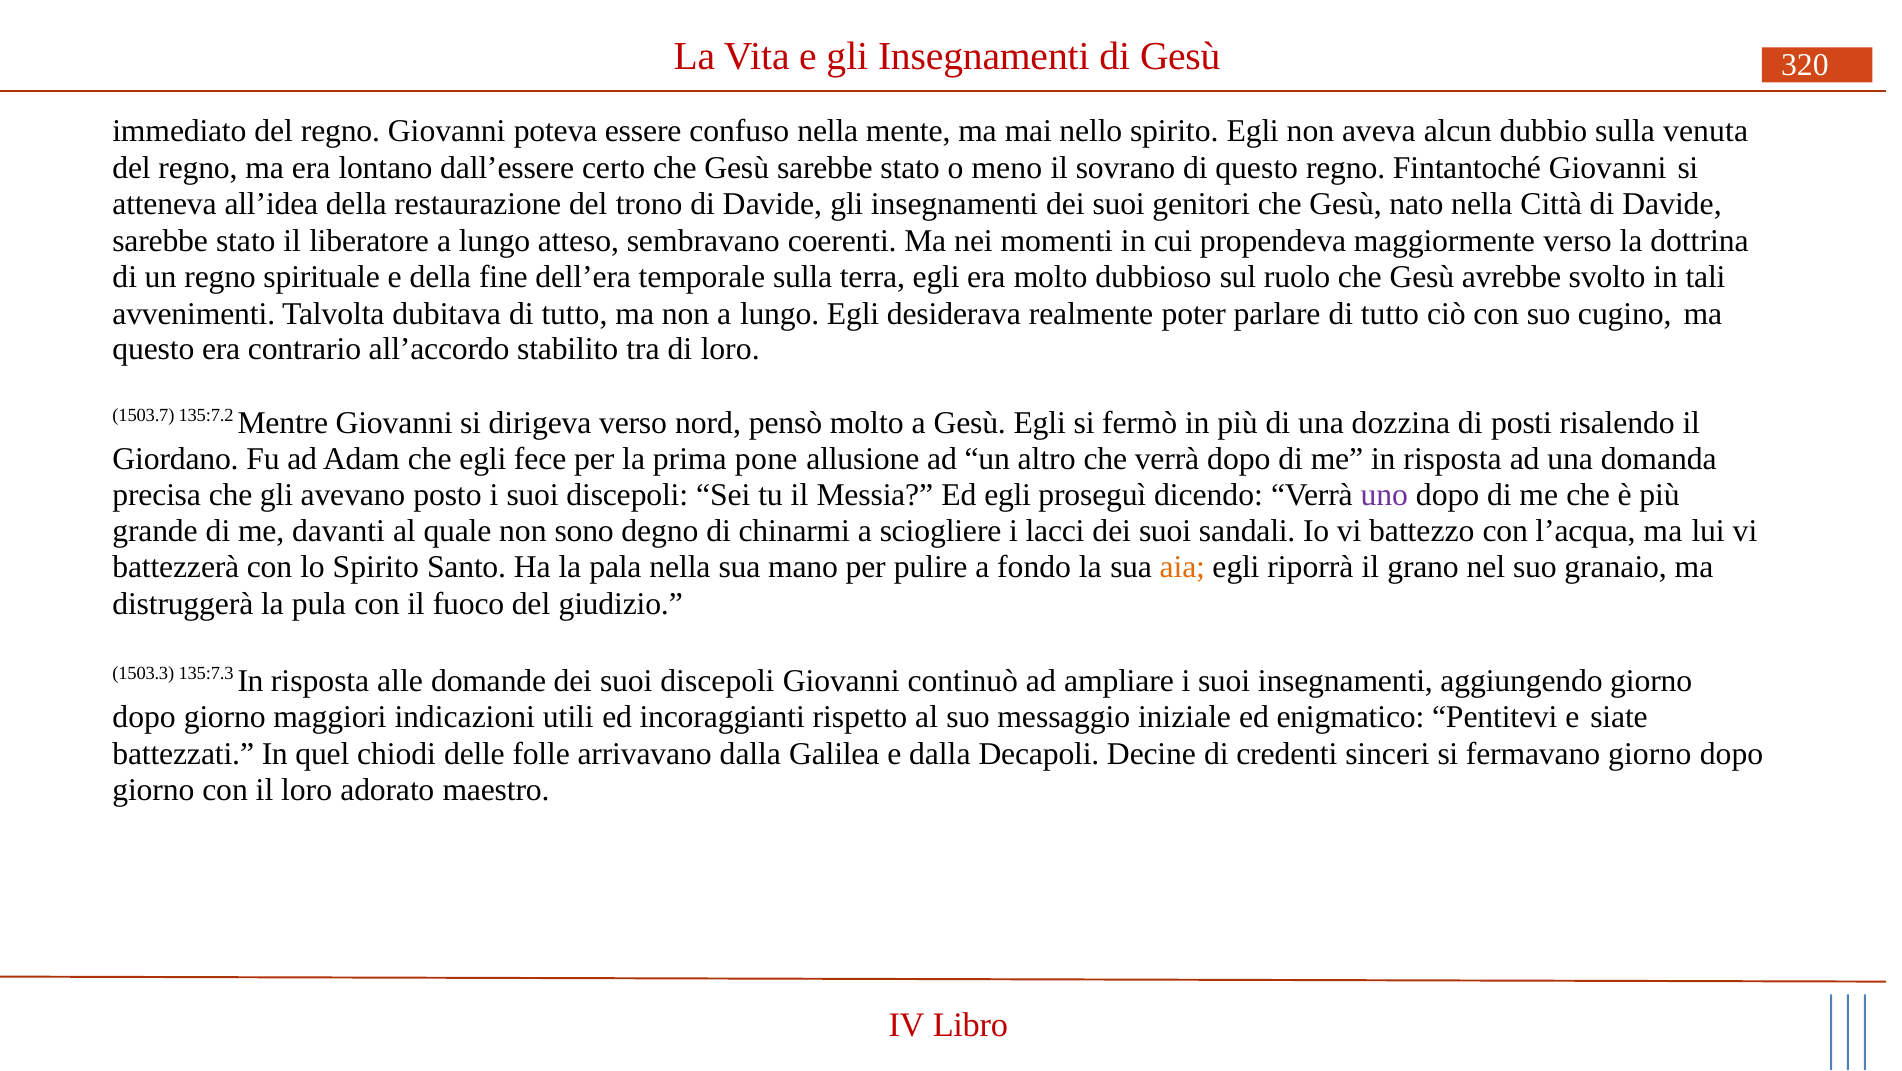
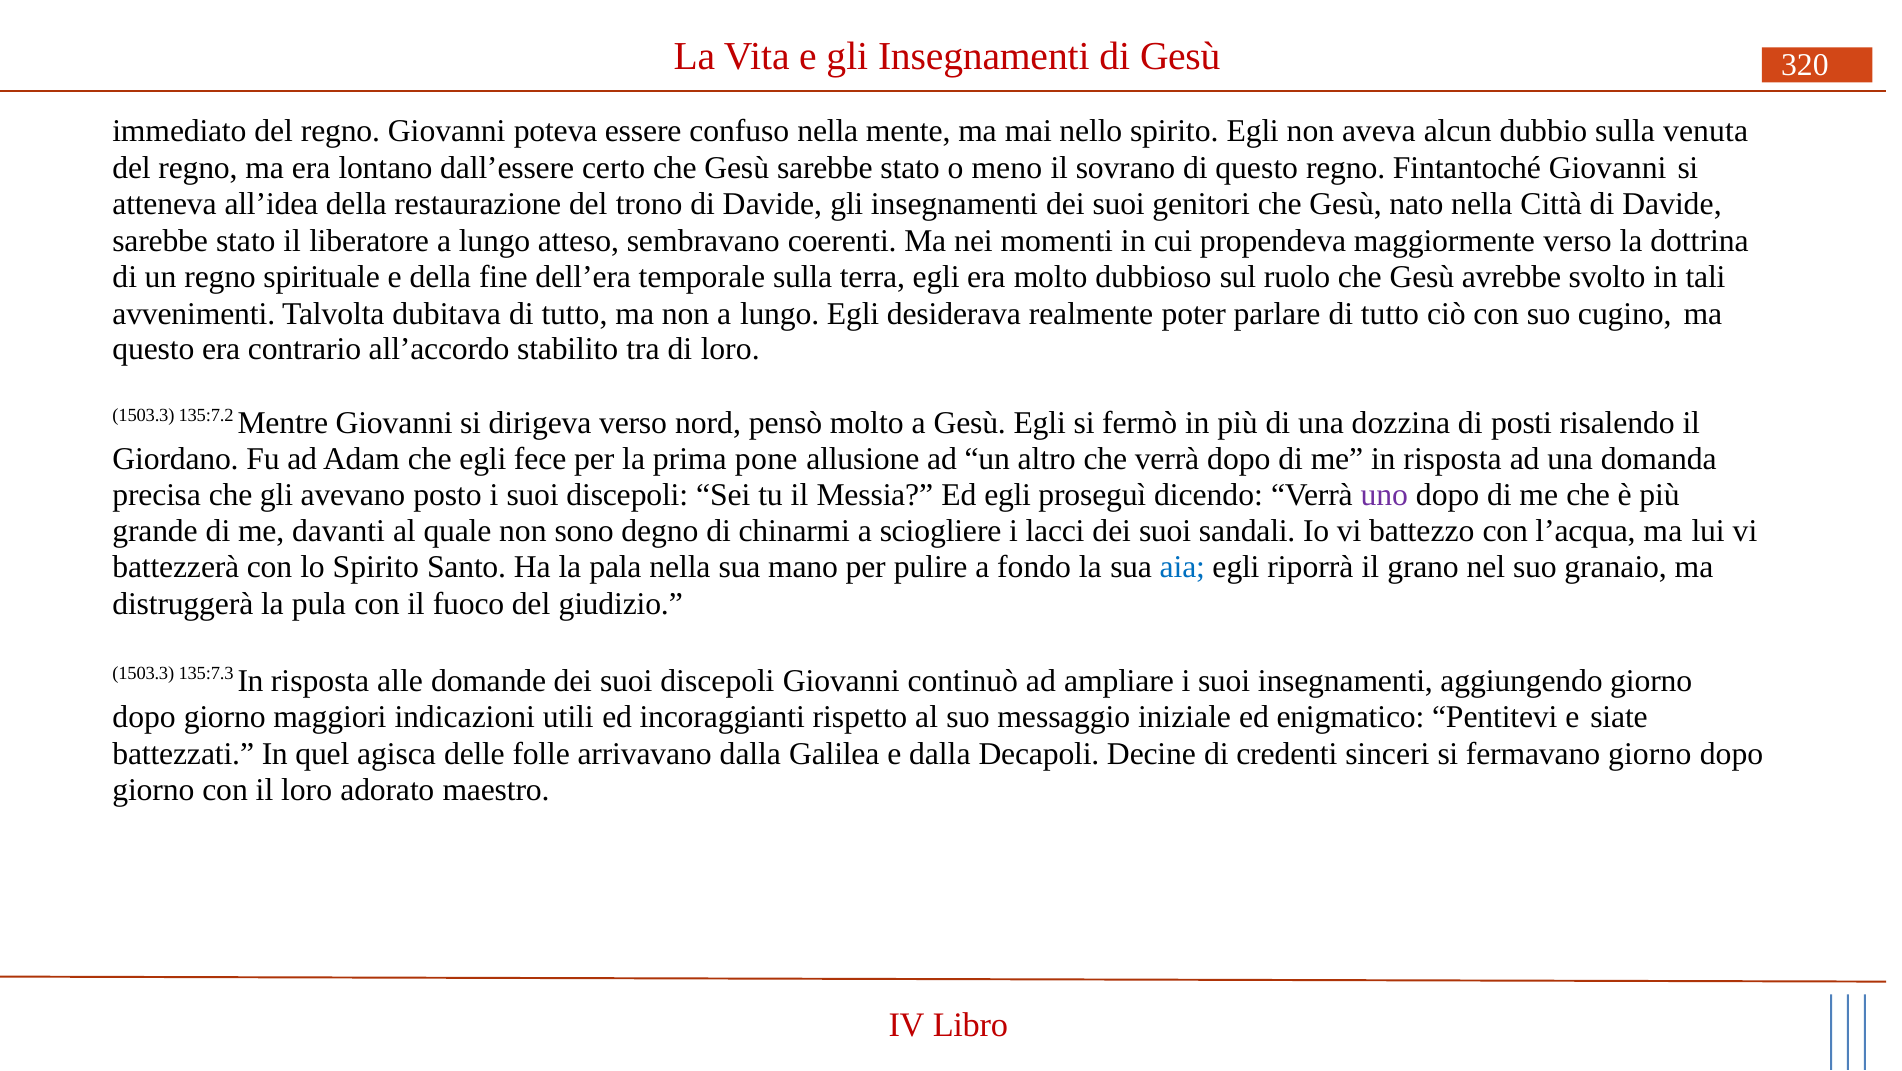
1503.7 at (143, 415): 1503.7 -> 1503.3
aia colour: orange -> blue
chiodi: chiodi -> agisca
